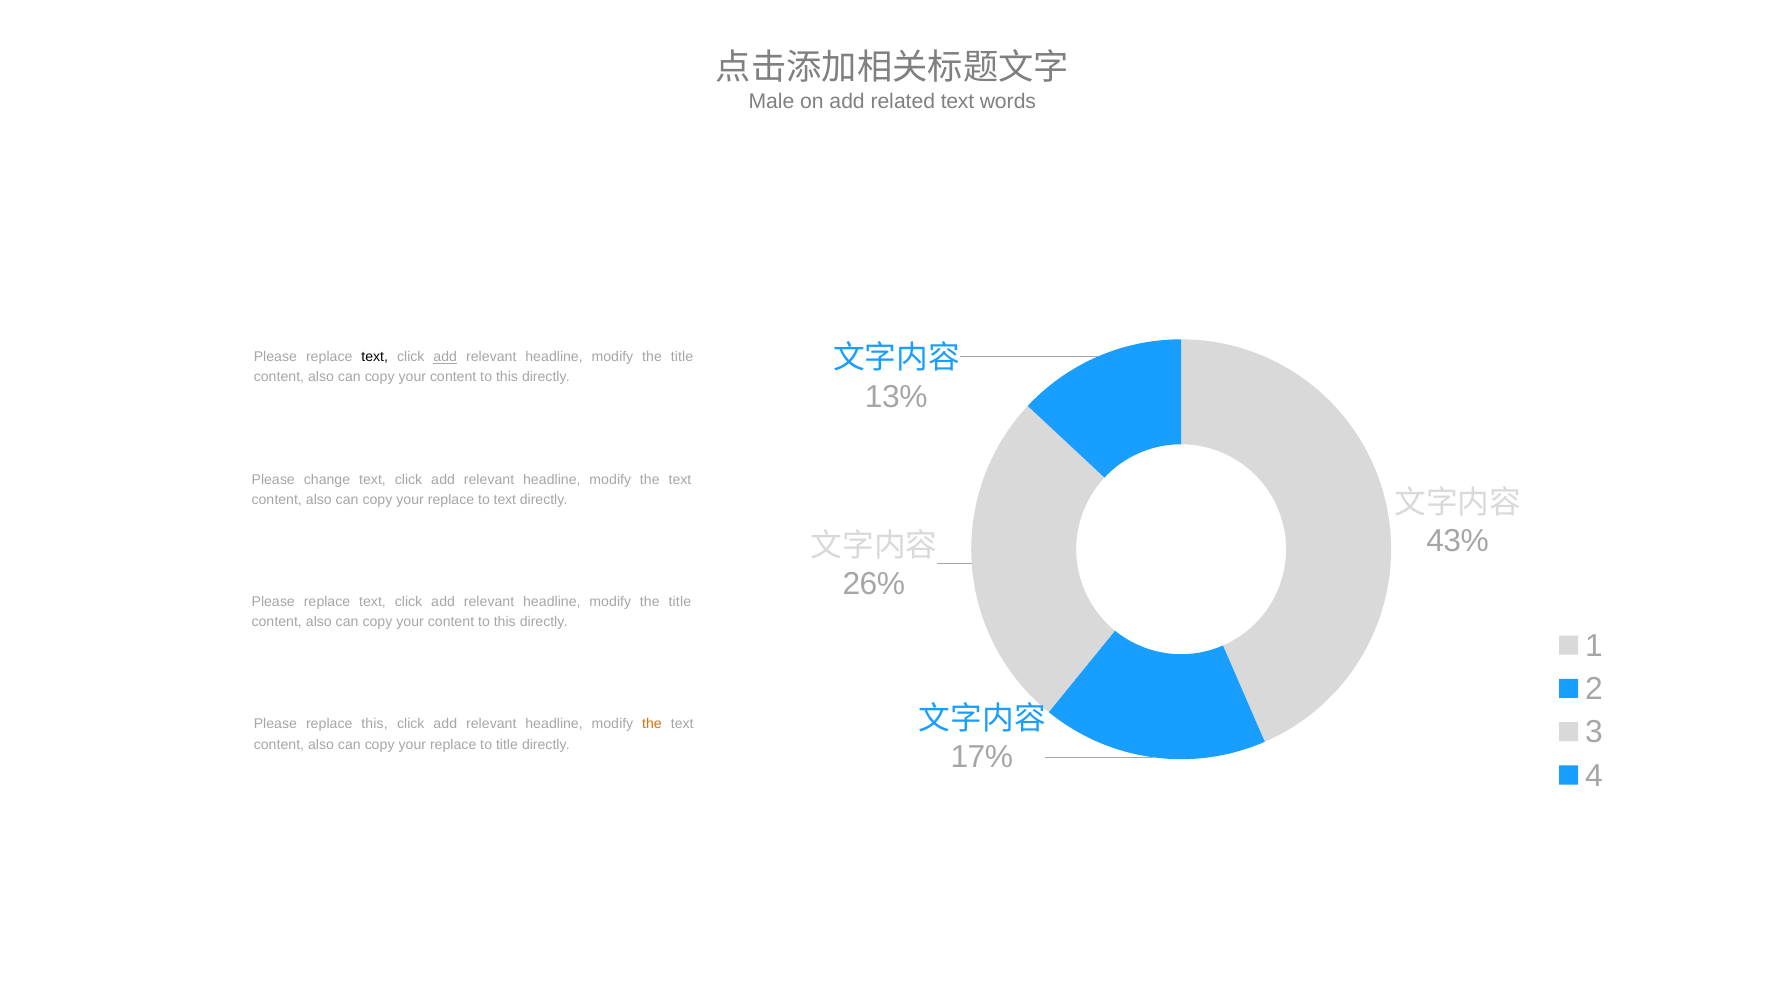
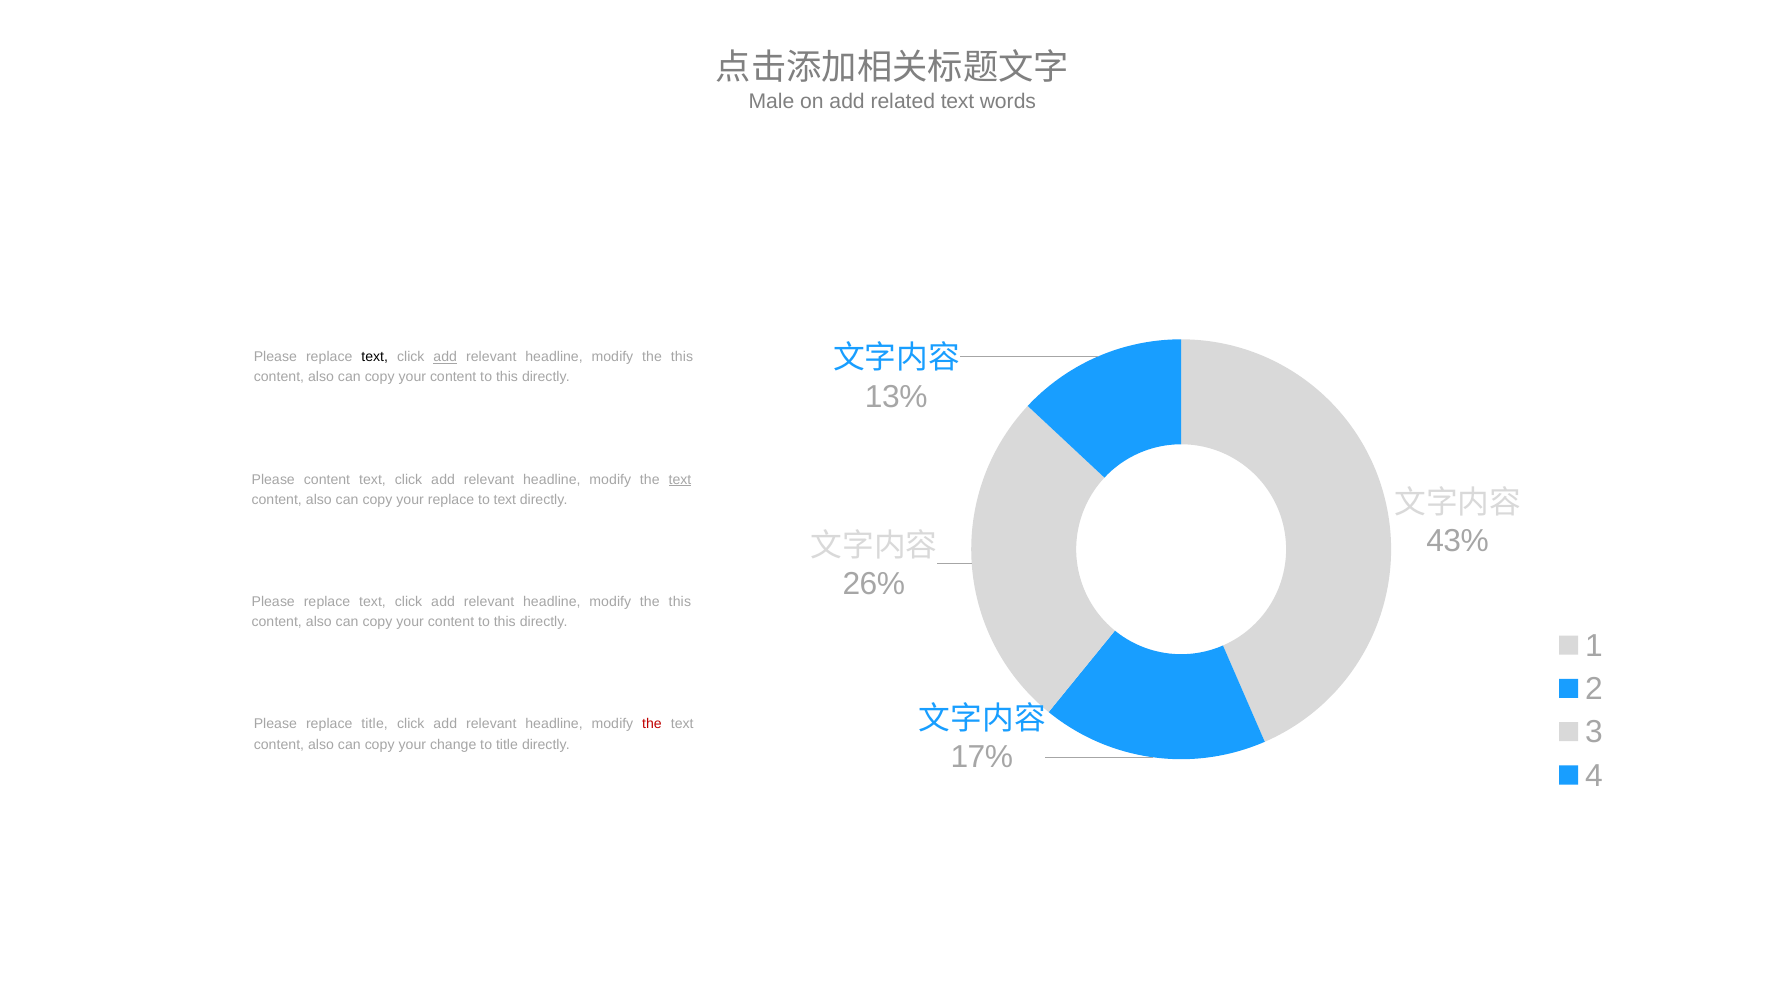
title at (682, 357): title -> this
Please change: change -> content
text at (680, 479) underline: none -> present
title at (680, 602): title -> this
replace this: this -> title
the at (652, 724) colour: orange -> red
replace at (453, 745): replace -> change
